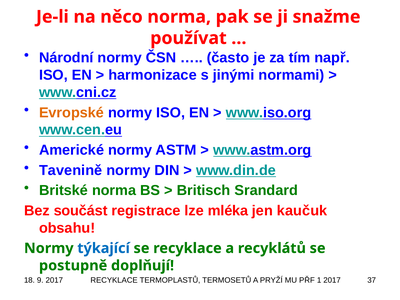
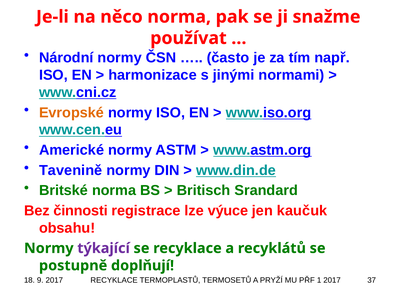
součást: součást -> činnosti
mléka: mléka -> výuce
týkající colour: blue -> purple
